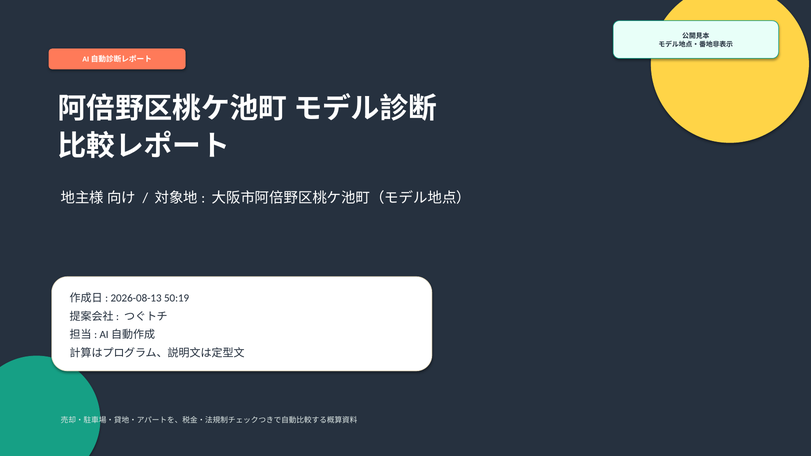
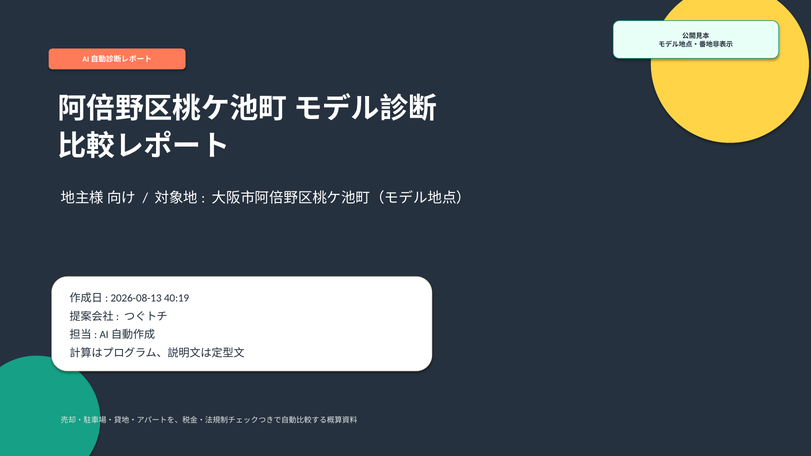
50:19: 50:19 -> 40:19
